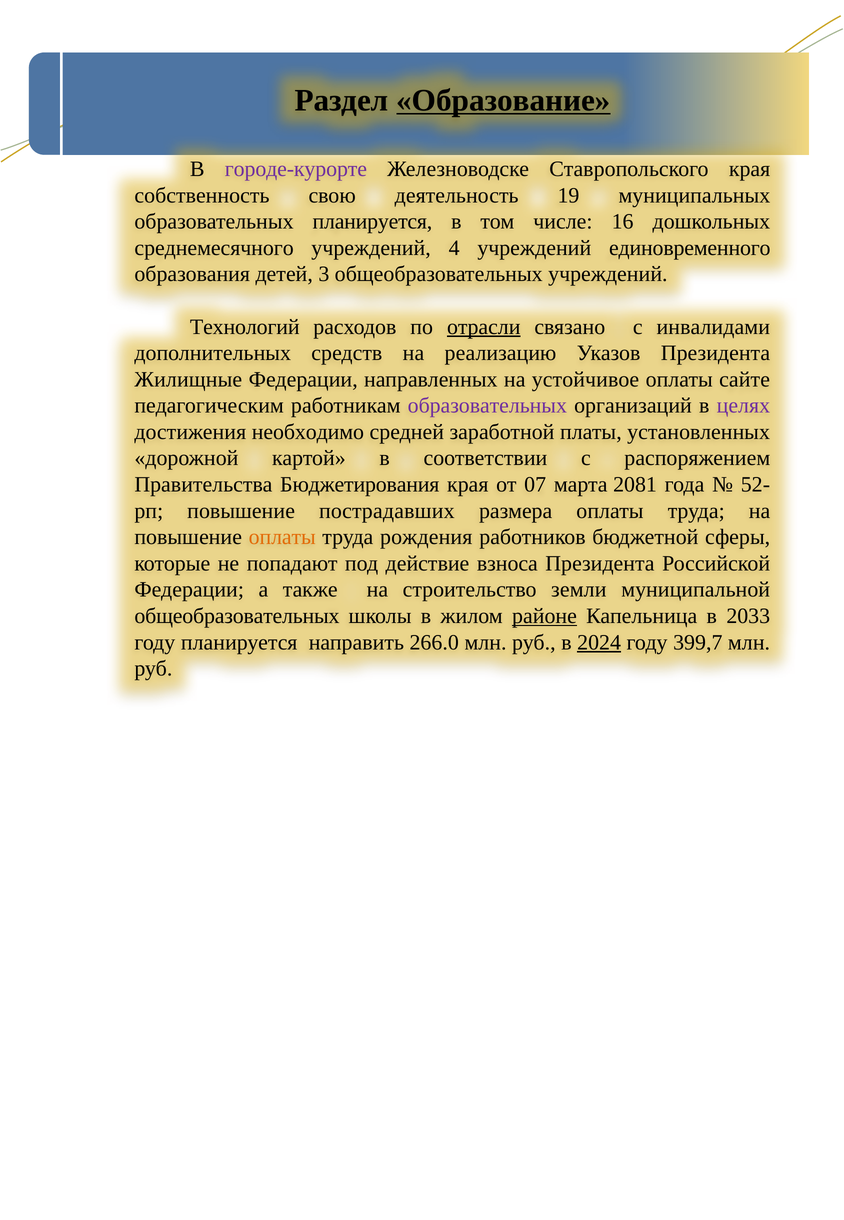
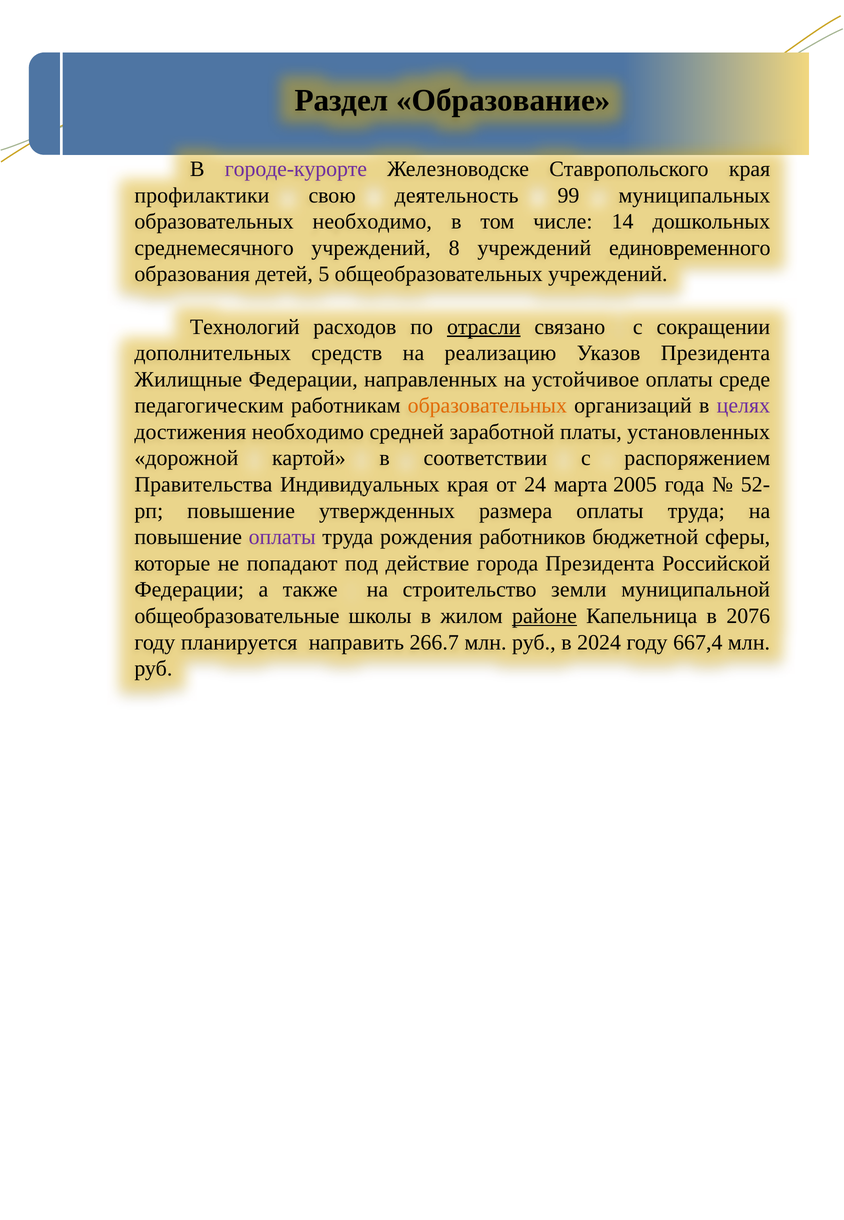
Образование underline: present -> none
собственность: собственность -> профилактики
19: 19 -> 99
образовательных планируется: планируется -> необходимо
16: 16 -> 14
4: 4 -> 8
3: 3 -> 5
инвалидами: инвалидами -> сокращении
сайте: сайте -> среде
образовательных at (487, 405) colour: purple -> orange
Бюджетирования: Бюджетирования -> Индивидуальных
07: 07 -> 24
2081: 2081 -> 2005
пострадавших: пострадавших -> утвержденных
оплаты at (282, 537) colour: orange -> purple
взноса: взноса -> города
общеобразовательных at (237, 616): общеобразовательных -> общеобразовательные
2033: 2033 -> 2076
266.0: 266.0 -> 266.7
2024 underline: present -> none
399,7: 399,7 -> 667,4
